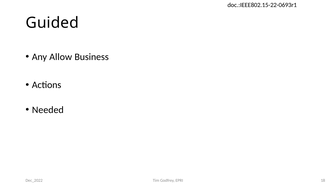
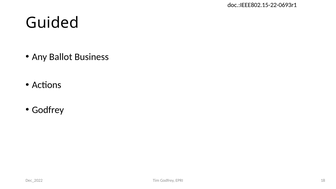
Allow: Allow -> Ballot
Needed at (48, 110): Needed -> Godfrey
